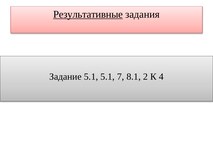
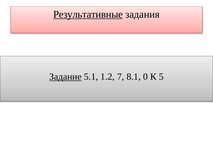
Задание underline: none -> present
5.1 5.1: 5.1 -> 1.2
2: 2 -> 0
4: 4 -> 5
